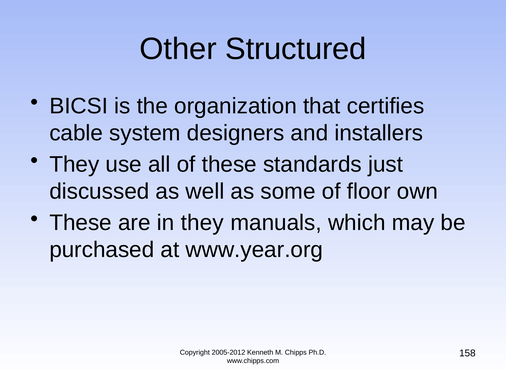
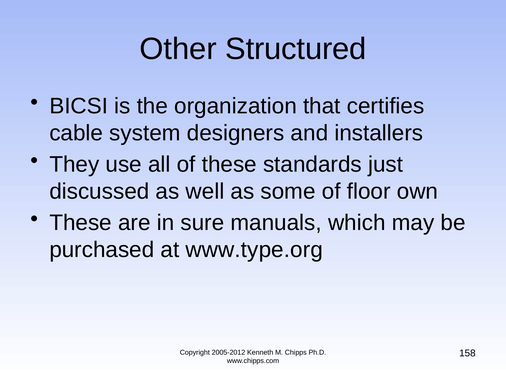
in they: they -> sure
www.year.org: www.year.org -> www.type.org
